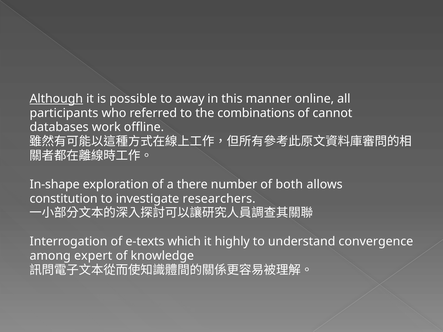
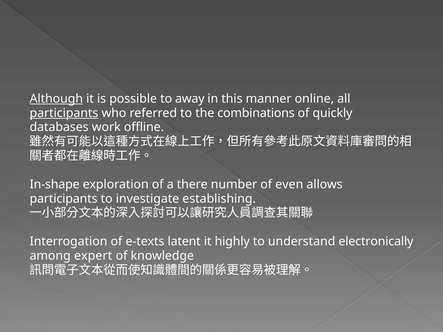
participants at (64, 113) underline: none -> present
cannot: cannot -> quickly
both: both -> even
constitution at (64, 199): constitution -> participants
researchers: researchers -> establishing
which: which -> latent
convergence: convergence -> electronically
